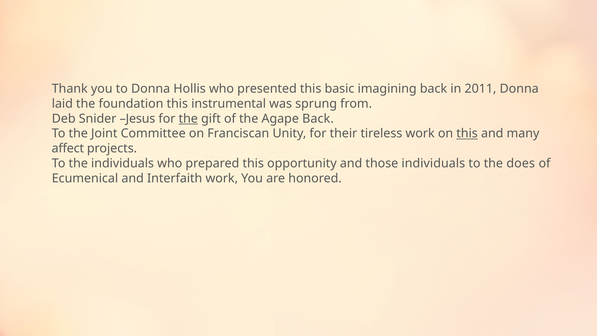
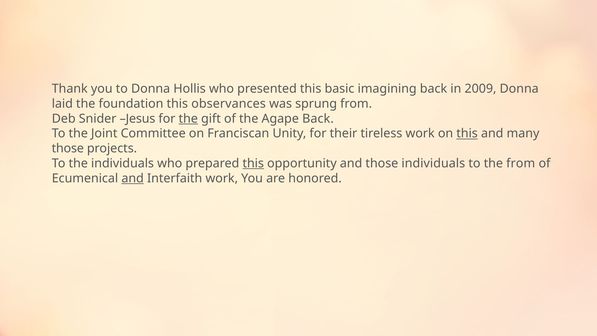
2011: 2011 -> 2009
instrumental: instrumental -> observances
affect at (68, 148): affect -> those
this at (253, 163) underline: none -> present
the does: does -> from
and at (133, 178) underline: none -> present
